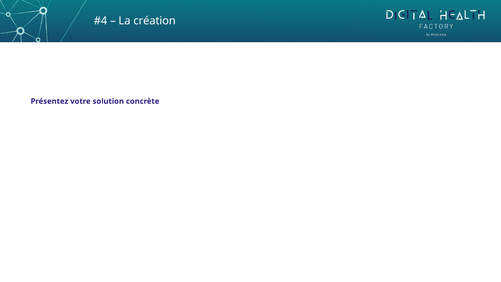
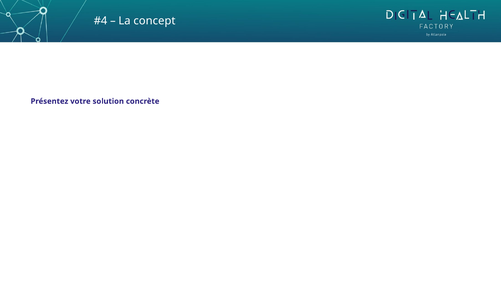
création: création -> concept
